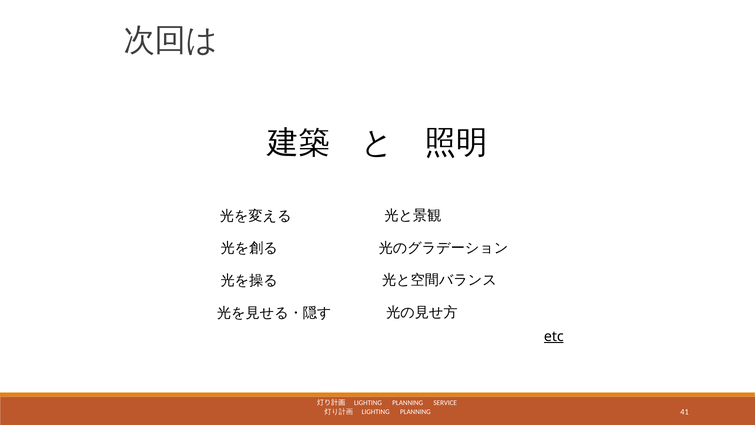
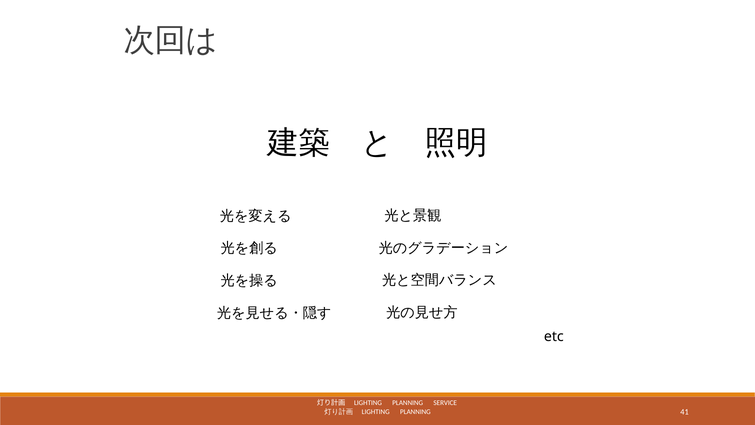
etc underline: present -> none
